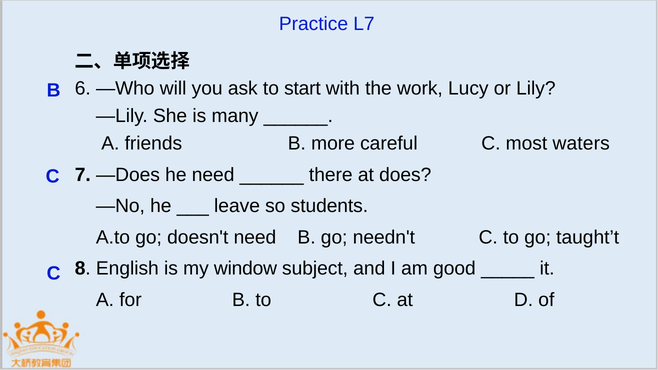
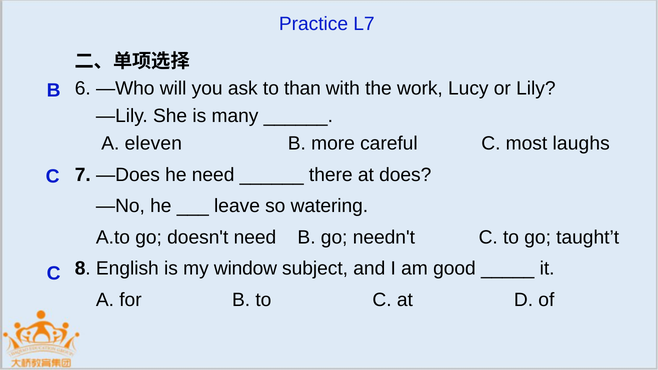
start: start -> than
friends: friends -> eleven
waters: waters -> laughs
students: students -> watering
